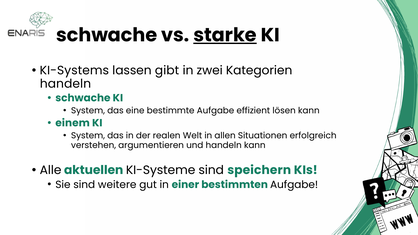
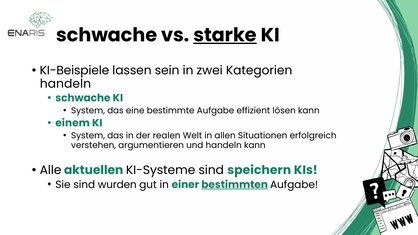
KI-Systems: KI-Systems -> KI-Beispiele
gibt: gibt -> sein
weitere: weitere -> wurden
bestimmten underline: none -> present
